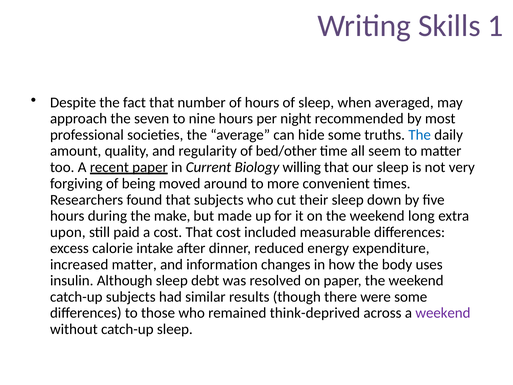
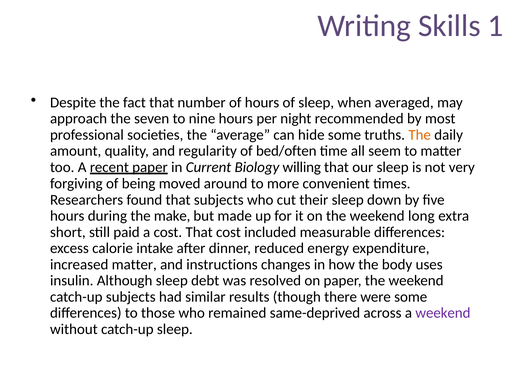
The at (420, 135) colour: blue -> orange
bed/other: bed/other -> bed/often
upon: upon -> short
information: information -> instructions
think-deprived: think-deprived -> same-deprived
